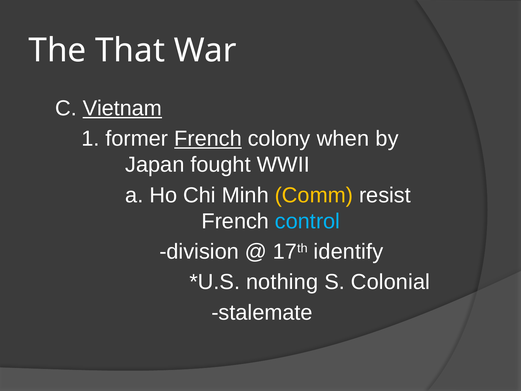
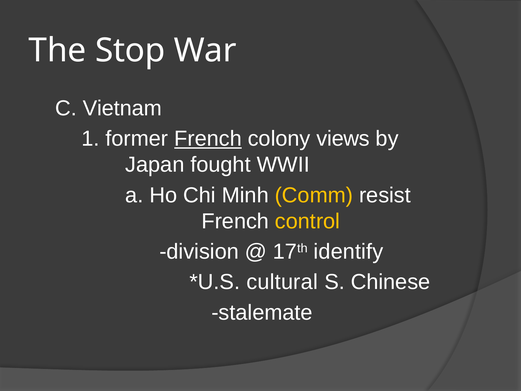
That: That -> Stop
Vietnam underline: present -> none
when: when -> views
control colour: light blue -> yellow
nothing: nothing -> cultural
Colonial: Colonial -> Chinese
